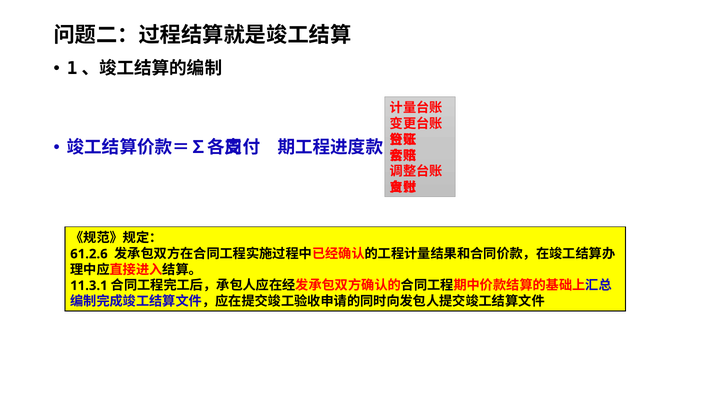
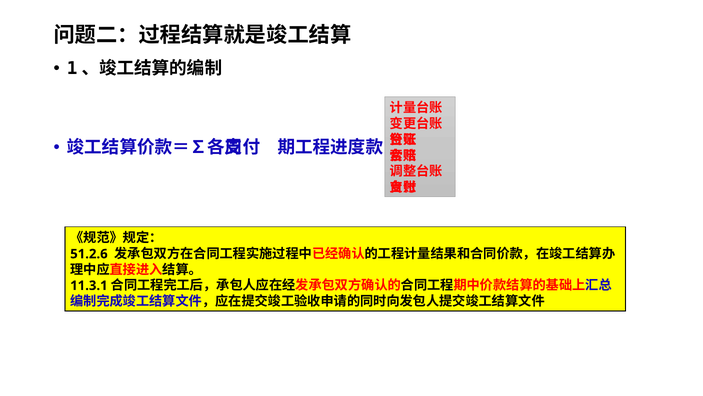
61.2.6: 61.2.6 -> 51.2.6
